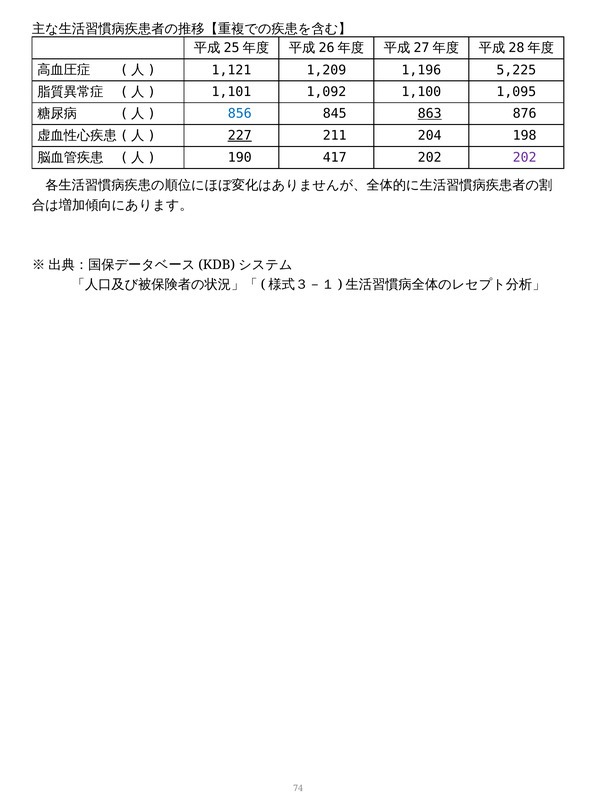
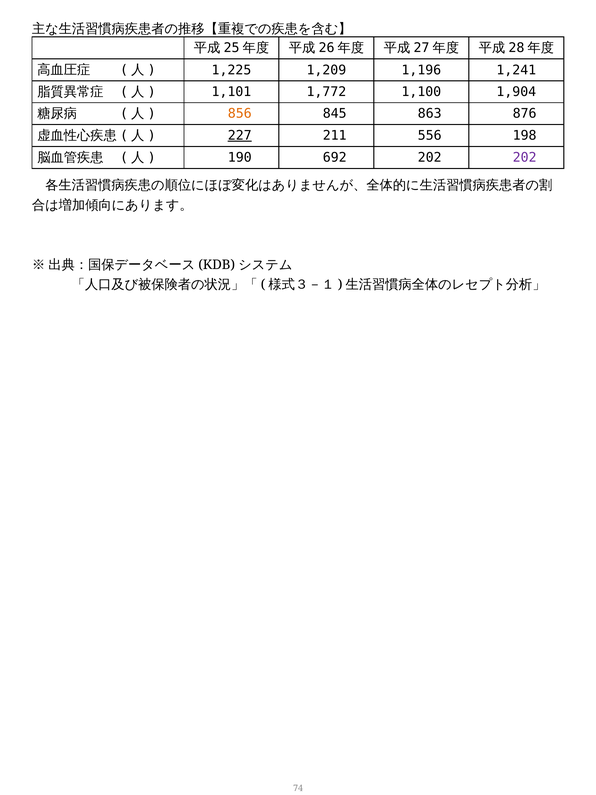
1,121: 1,121 -> 1,225
5,225: 5,225 -> 1,241
1,092: 1,092 -> 1,772
1,095: 1,095 -> 1,904
856 colour: blue -> orange
863 underline: present -> none
204: 204 -> 556
417: 417 -> 692
